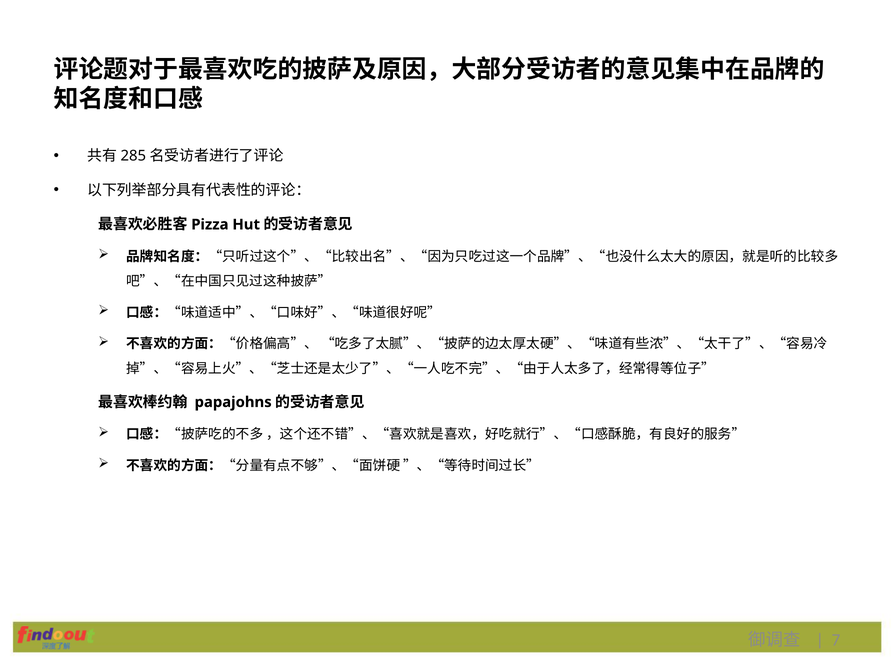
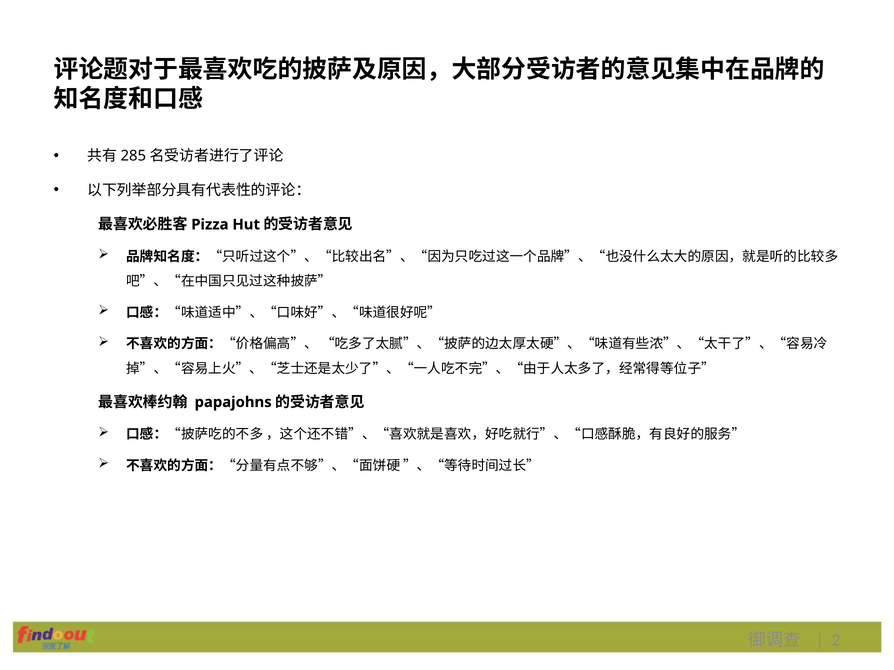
7: 7 -> 2
